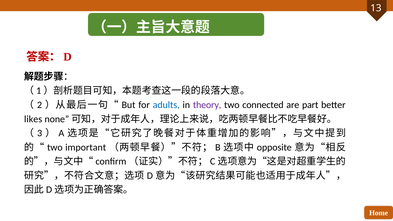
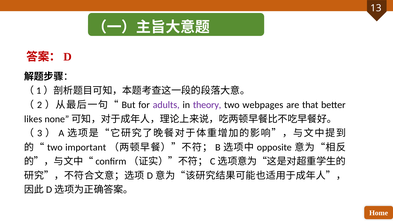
adults colour: blue -> purple
connected: connected -> webpages
part: part -> that
